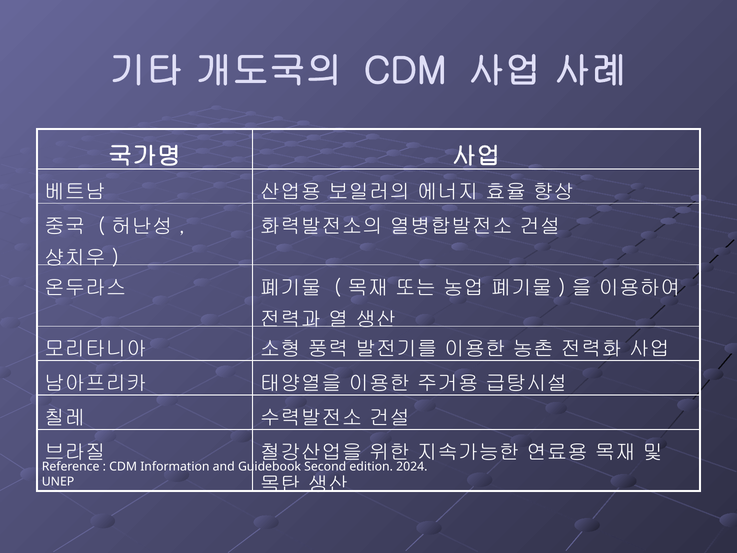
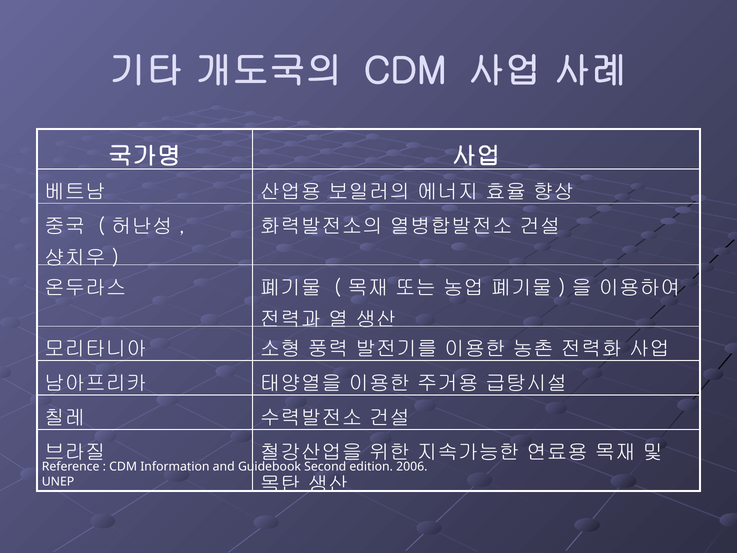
2024: 2024 -> 2006
